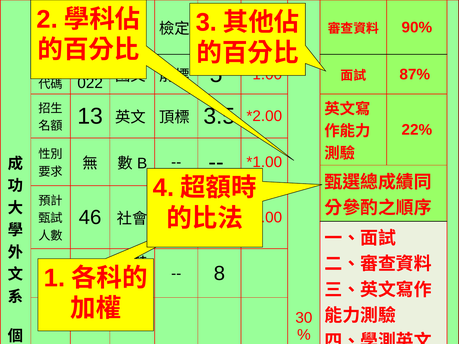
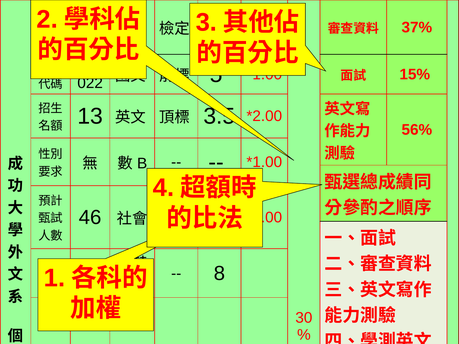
90%: 90% -> 37%
87%: 87% -> 15%
22%: 22% -> 56%
